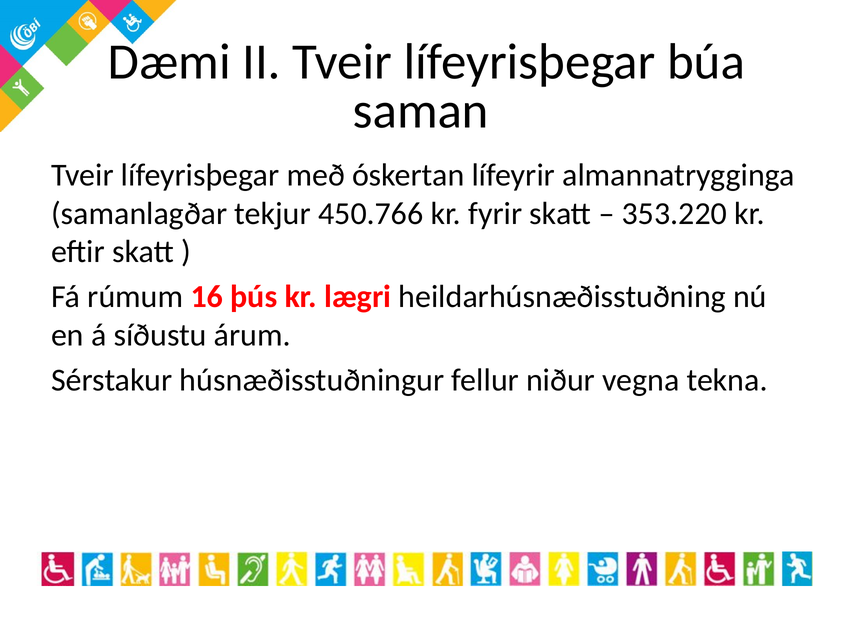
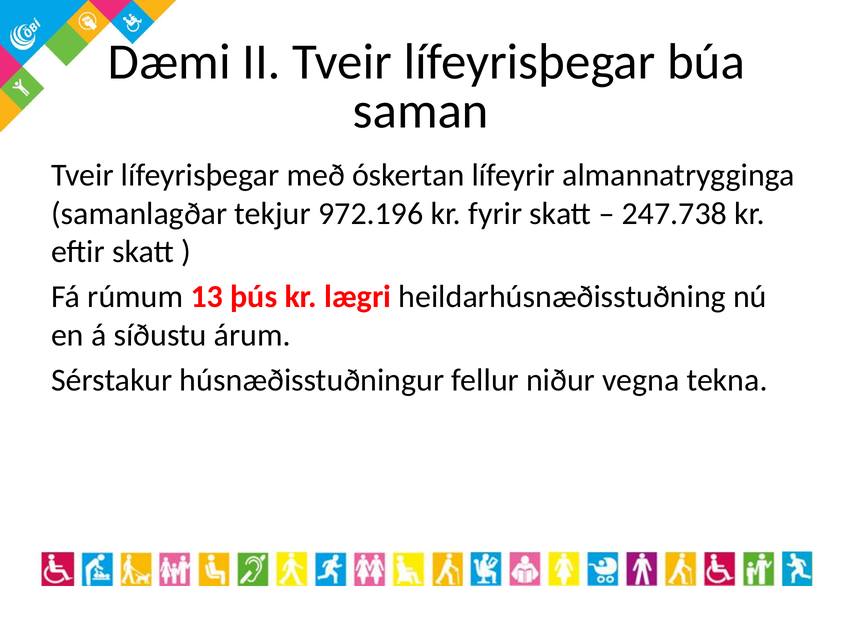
450.766: 450.766 -> 972.196
353.220: 353.220 -> 247.738
16: 16 -> 13
